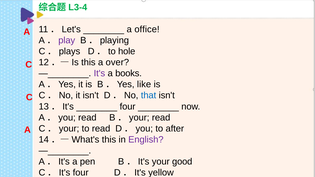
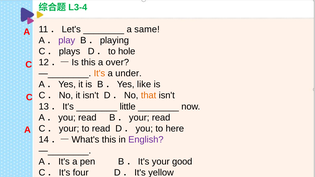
office: office -> same
It's at (99, 73) colour: purple -> orange
books: books -> under
that colour: blue -> orange
four at (128, 107): four -> little
after: after -> here
